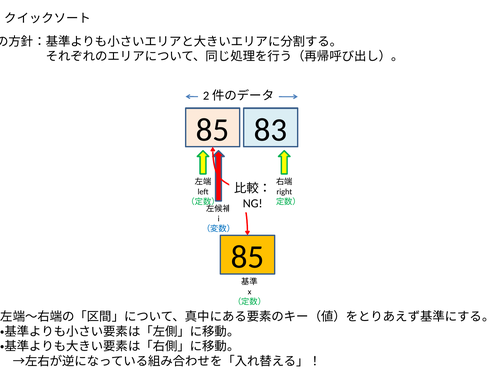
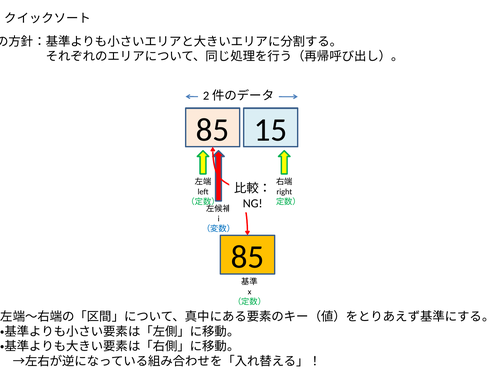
83: 83 -> 15
